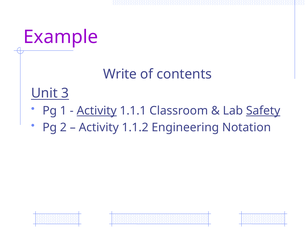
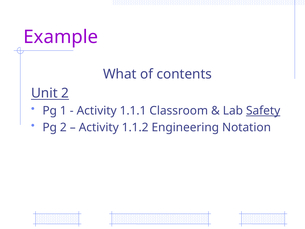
Write: Write -> What
Unit 3: 3 -> 2
Activity at (97, 111) underline: present -> none
